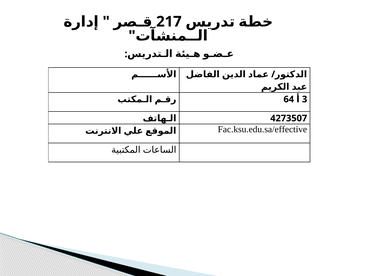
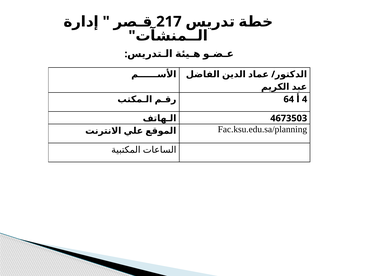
3: 3 -> 4
4273507: 4273507 -> 4673503
Fac.ksu.edu.sa/effective: Fac.ksu.edu.sa/effective -> Fac.ksu.edu.sa/planning
